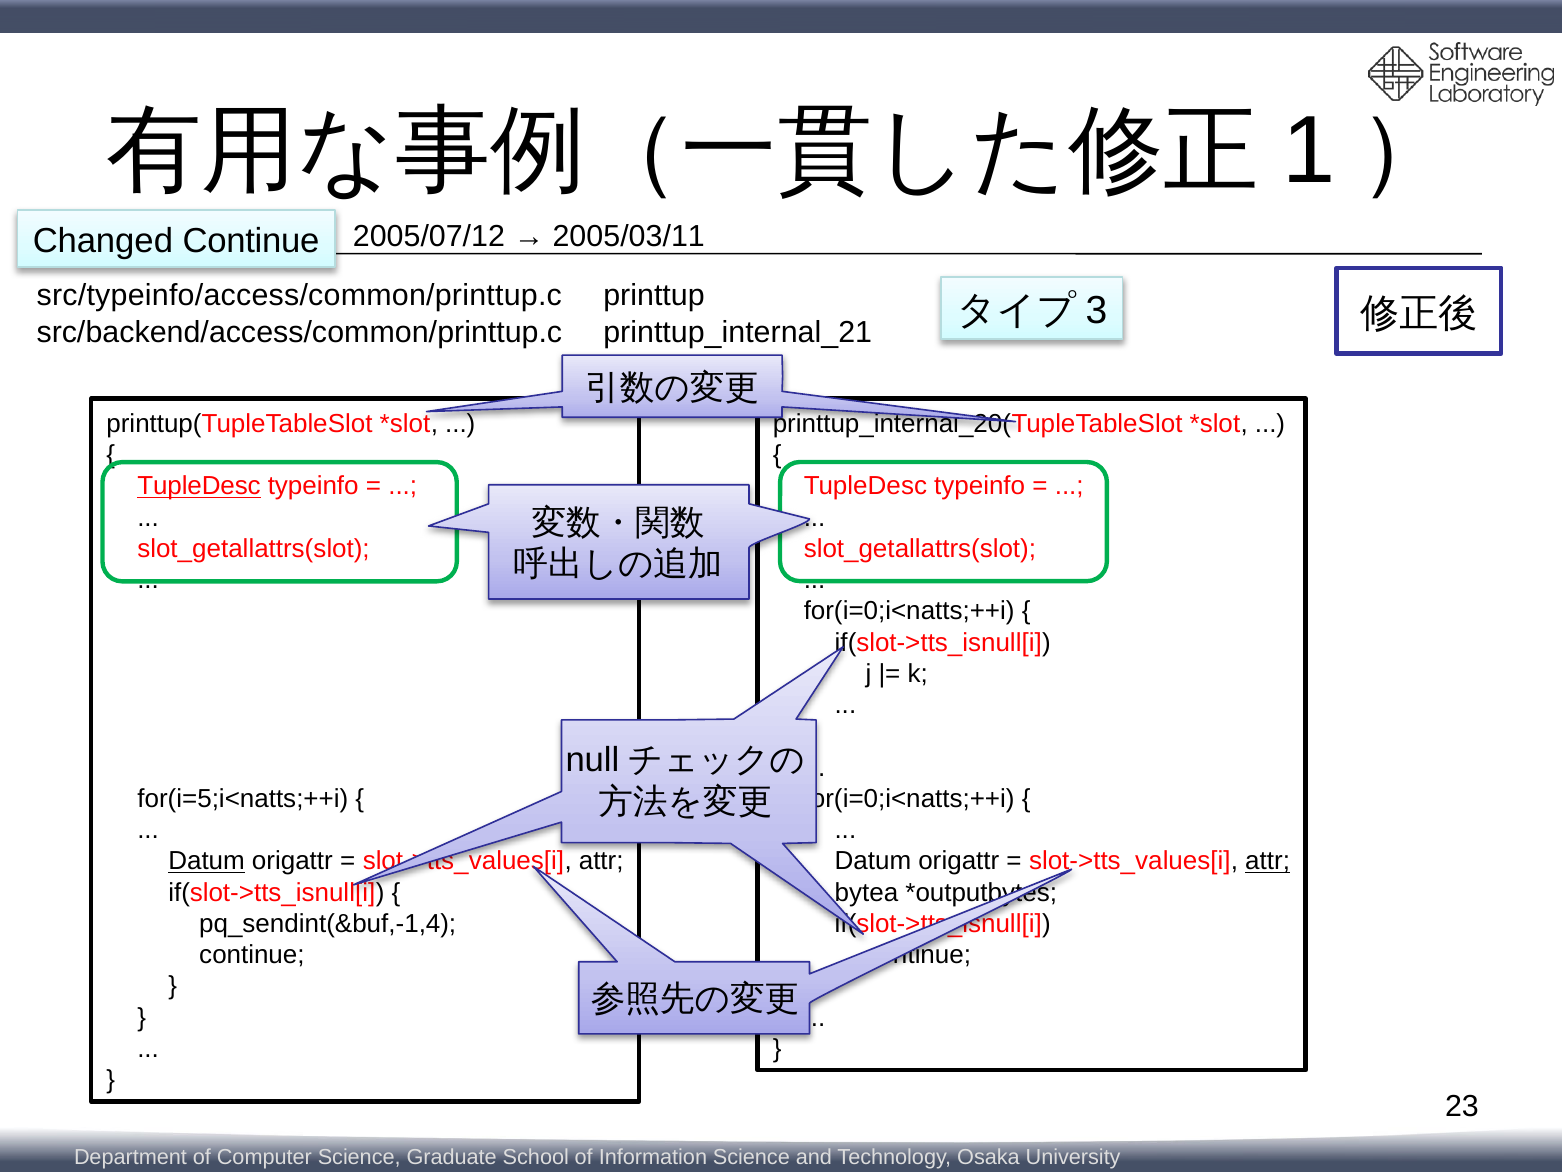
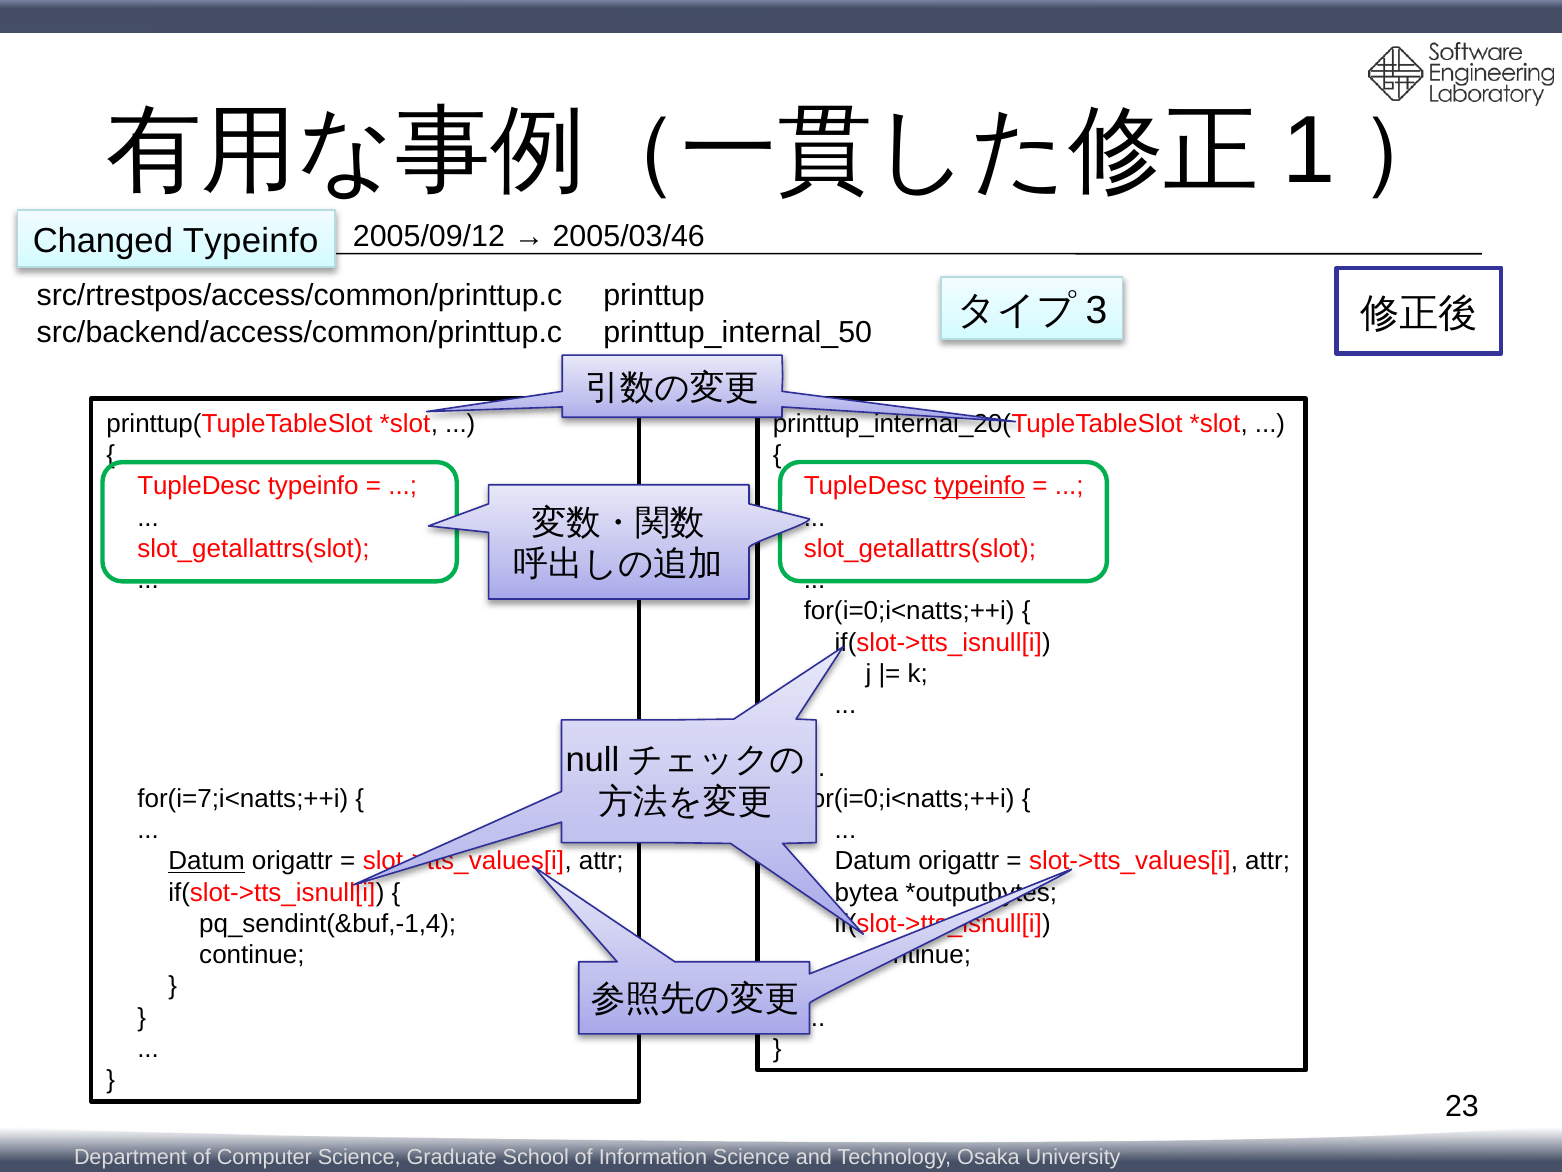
2005/07/12: 2005/07/12 -> 2005/09/12
2005/03/11: 2005/03/11 -> 2005/03/46
Changed Continue: Continue -> Typeinfo
src/typeinfo/access/common/printtup.c: src/typeinfo/access/common/printtup.c -> src/rtrestpos/access/common/printtup.c
printtup_internal_21: printtup_internal_21 -> printtup_internal_50
TupleDesc at (199, 486) underline: present -> none
typeinfo at (980, 486) underline: none -> present
for(i=5;i<natts;++i: for(i=5;i<natts;++i -> for(i=7;i<natts;++i
attr at (1268, 861) underline: present -> none
